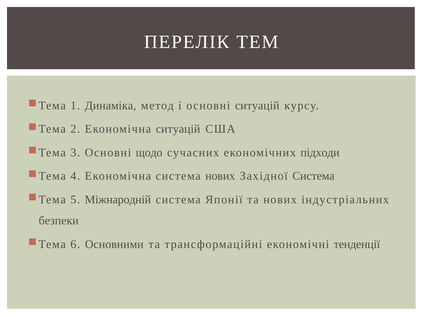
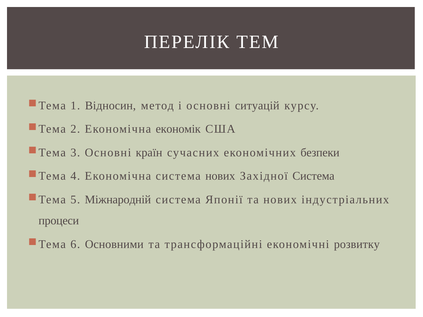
Динаміка: Динаміка -> Відносин
Економічна ситуацій: ситуацій -> економік
щодо: щодо -> країн
підходи: підходи -> безпеки
безпеки: безпеки -> процеси
тенденції: тенденції -> розвитку
